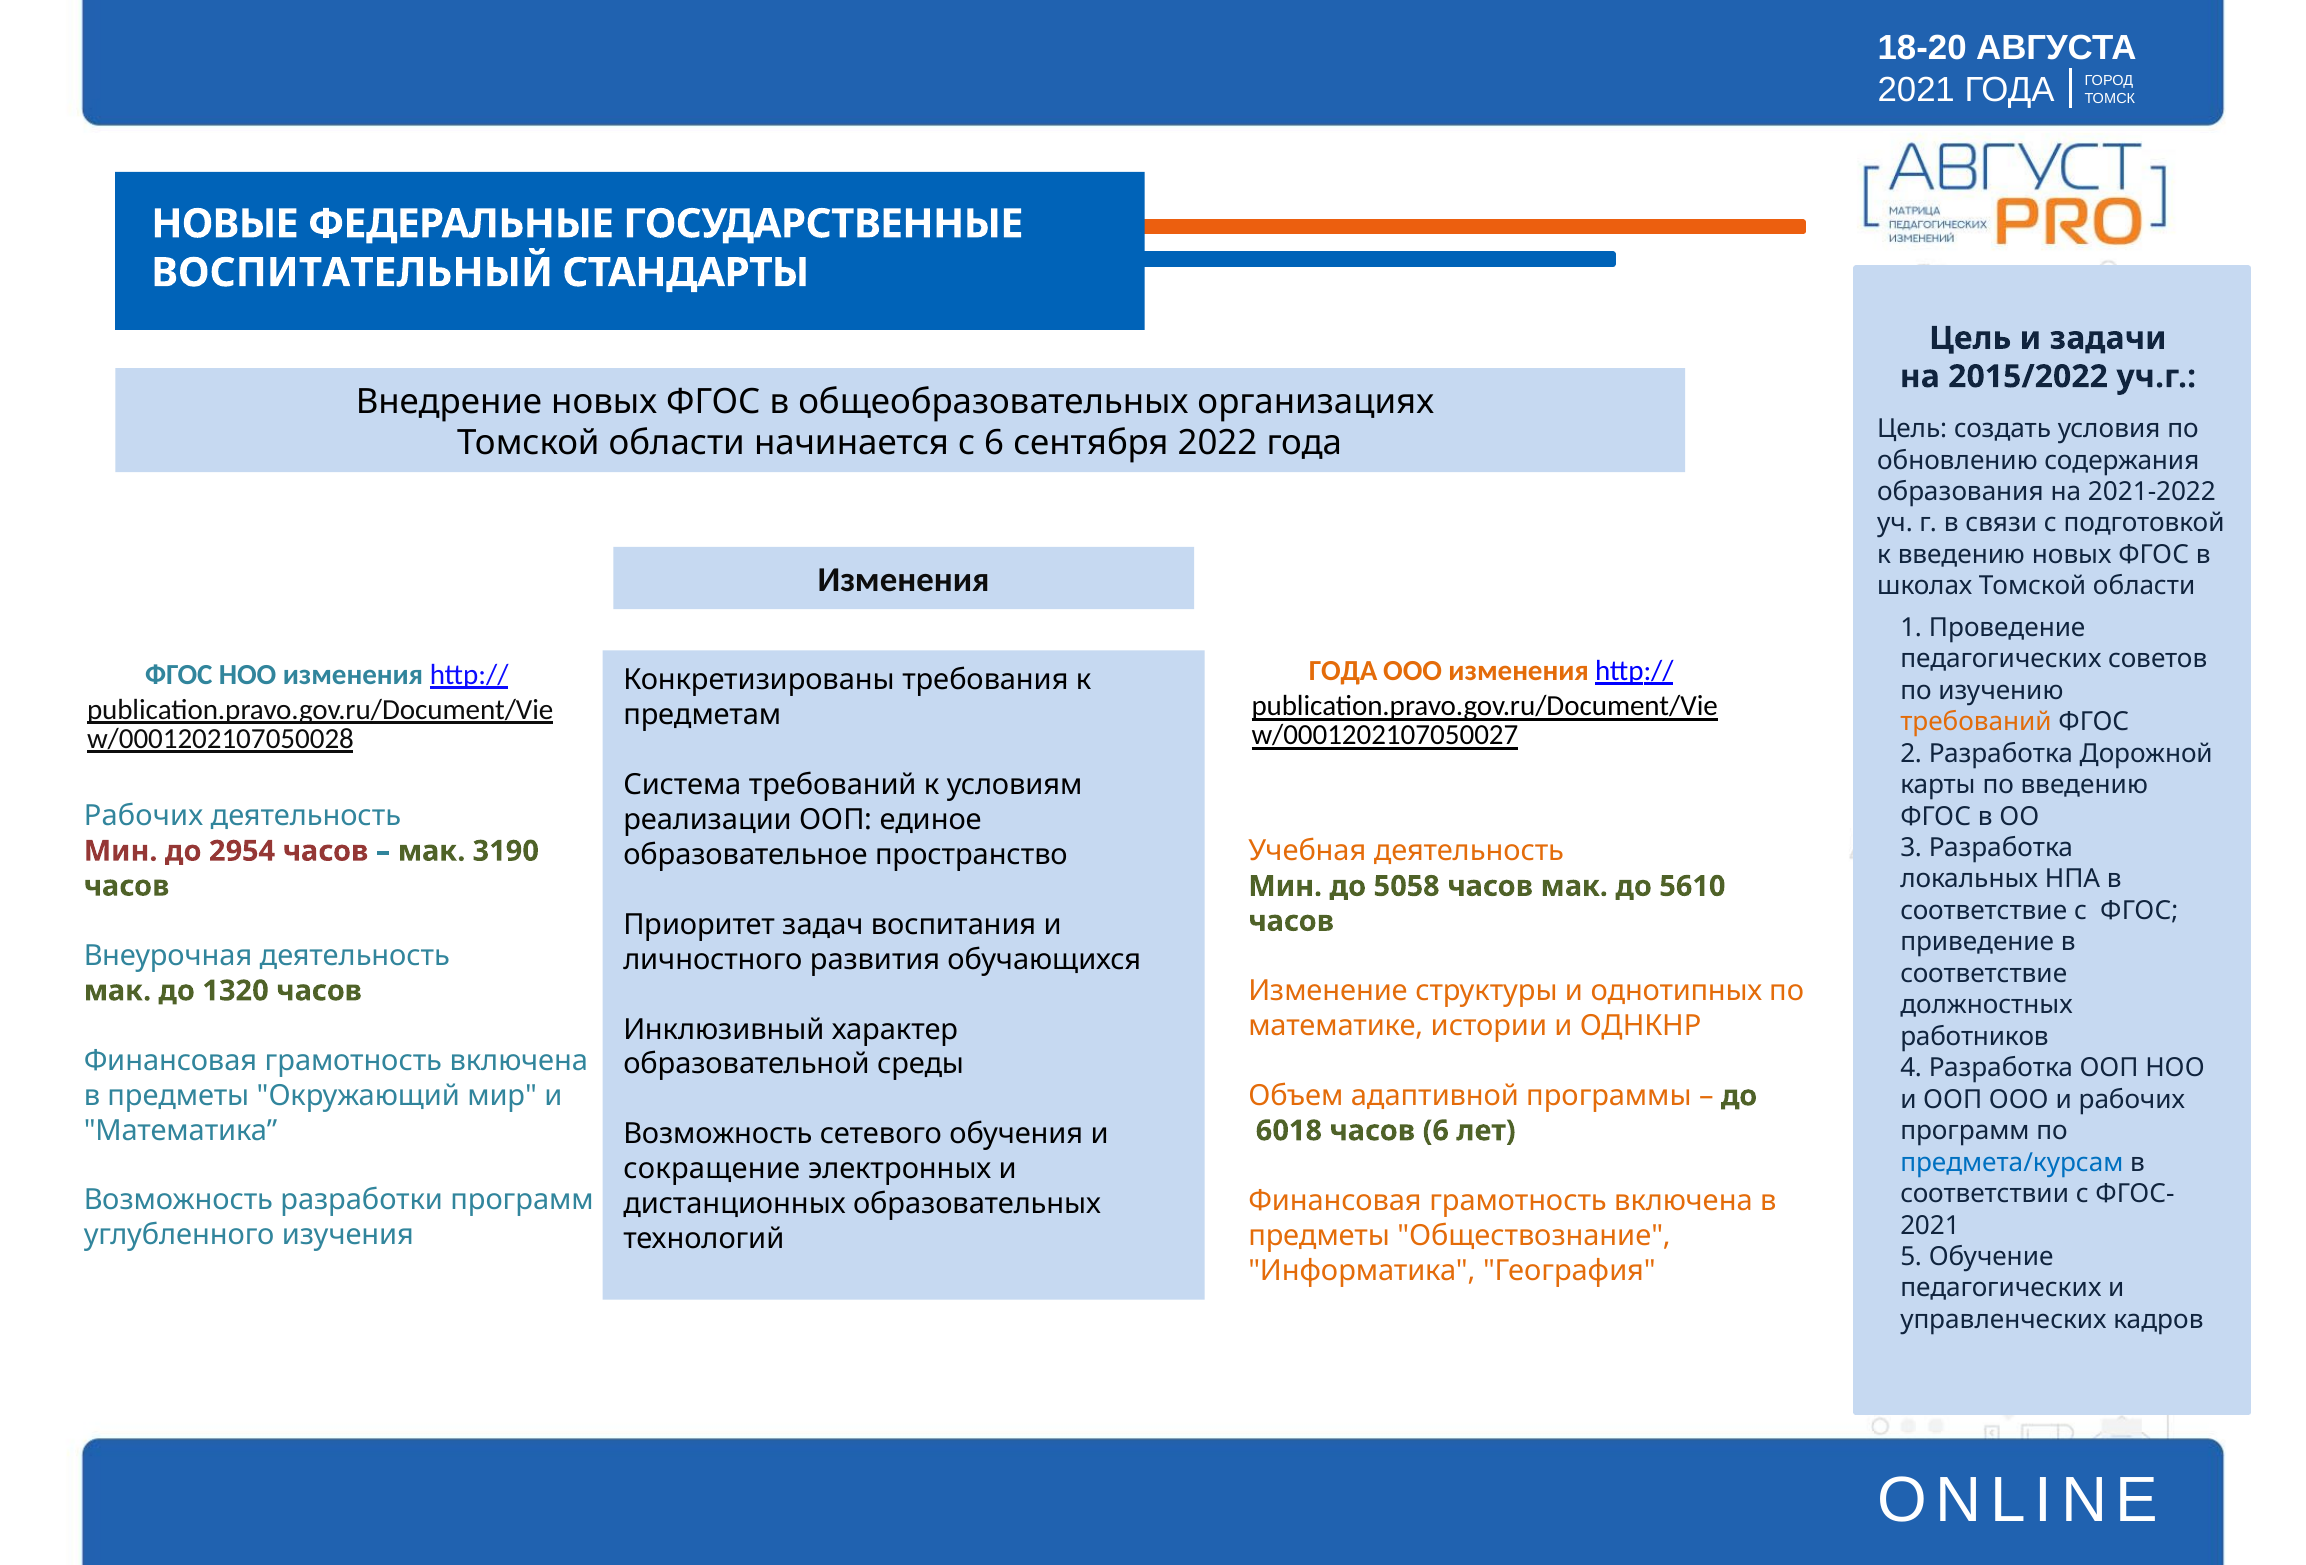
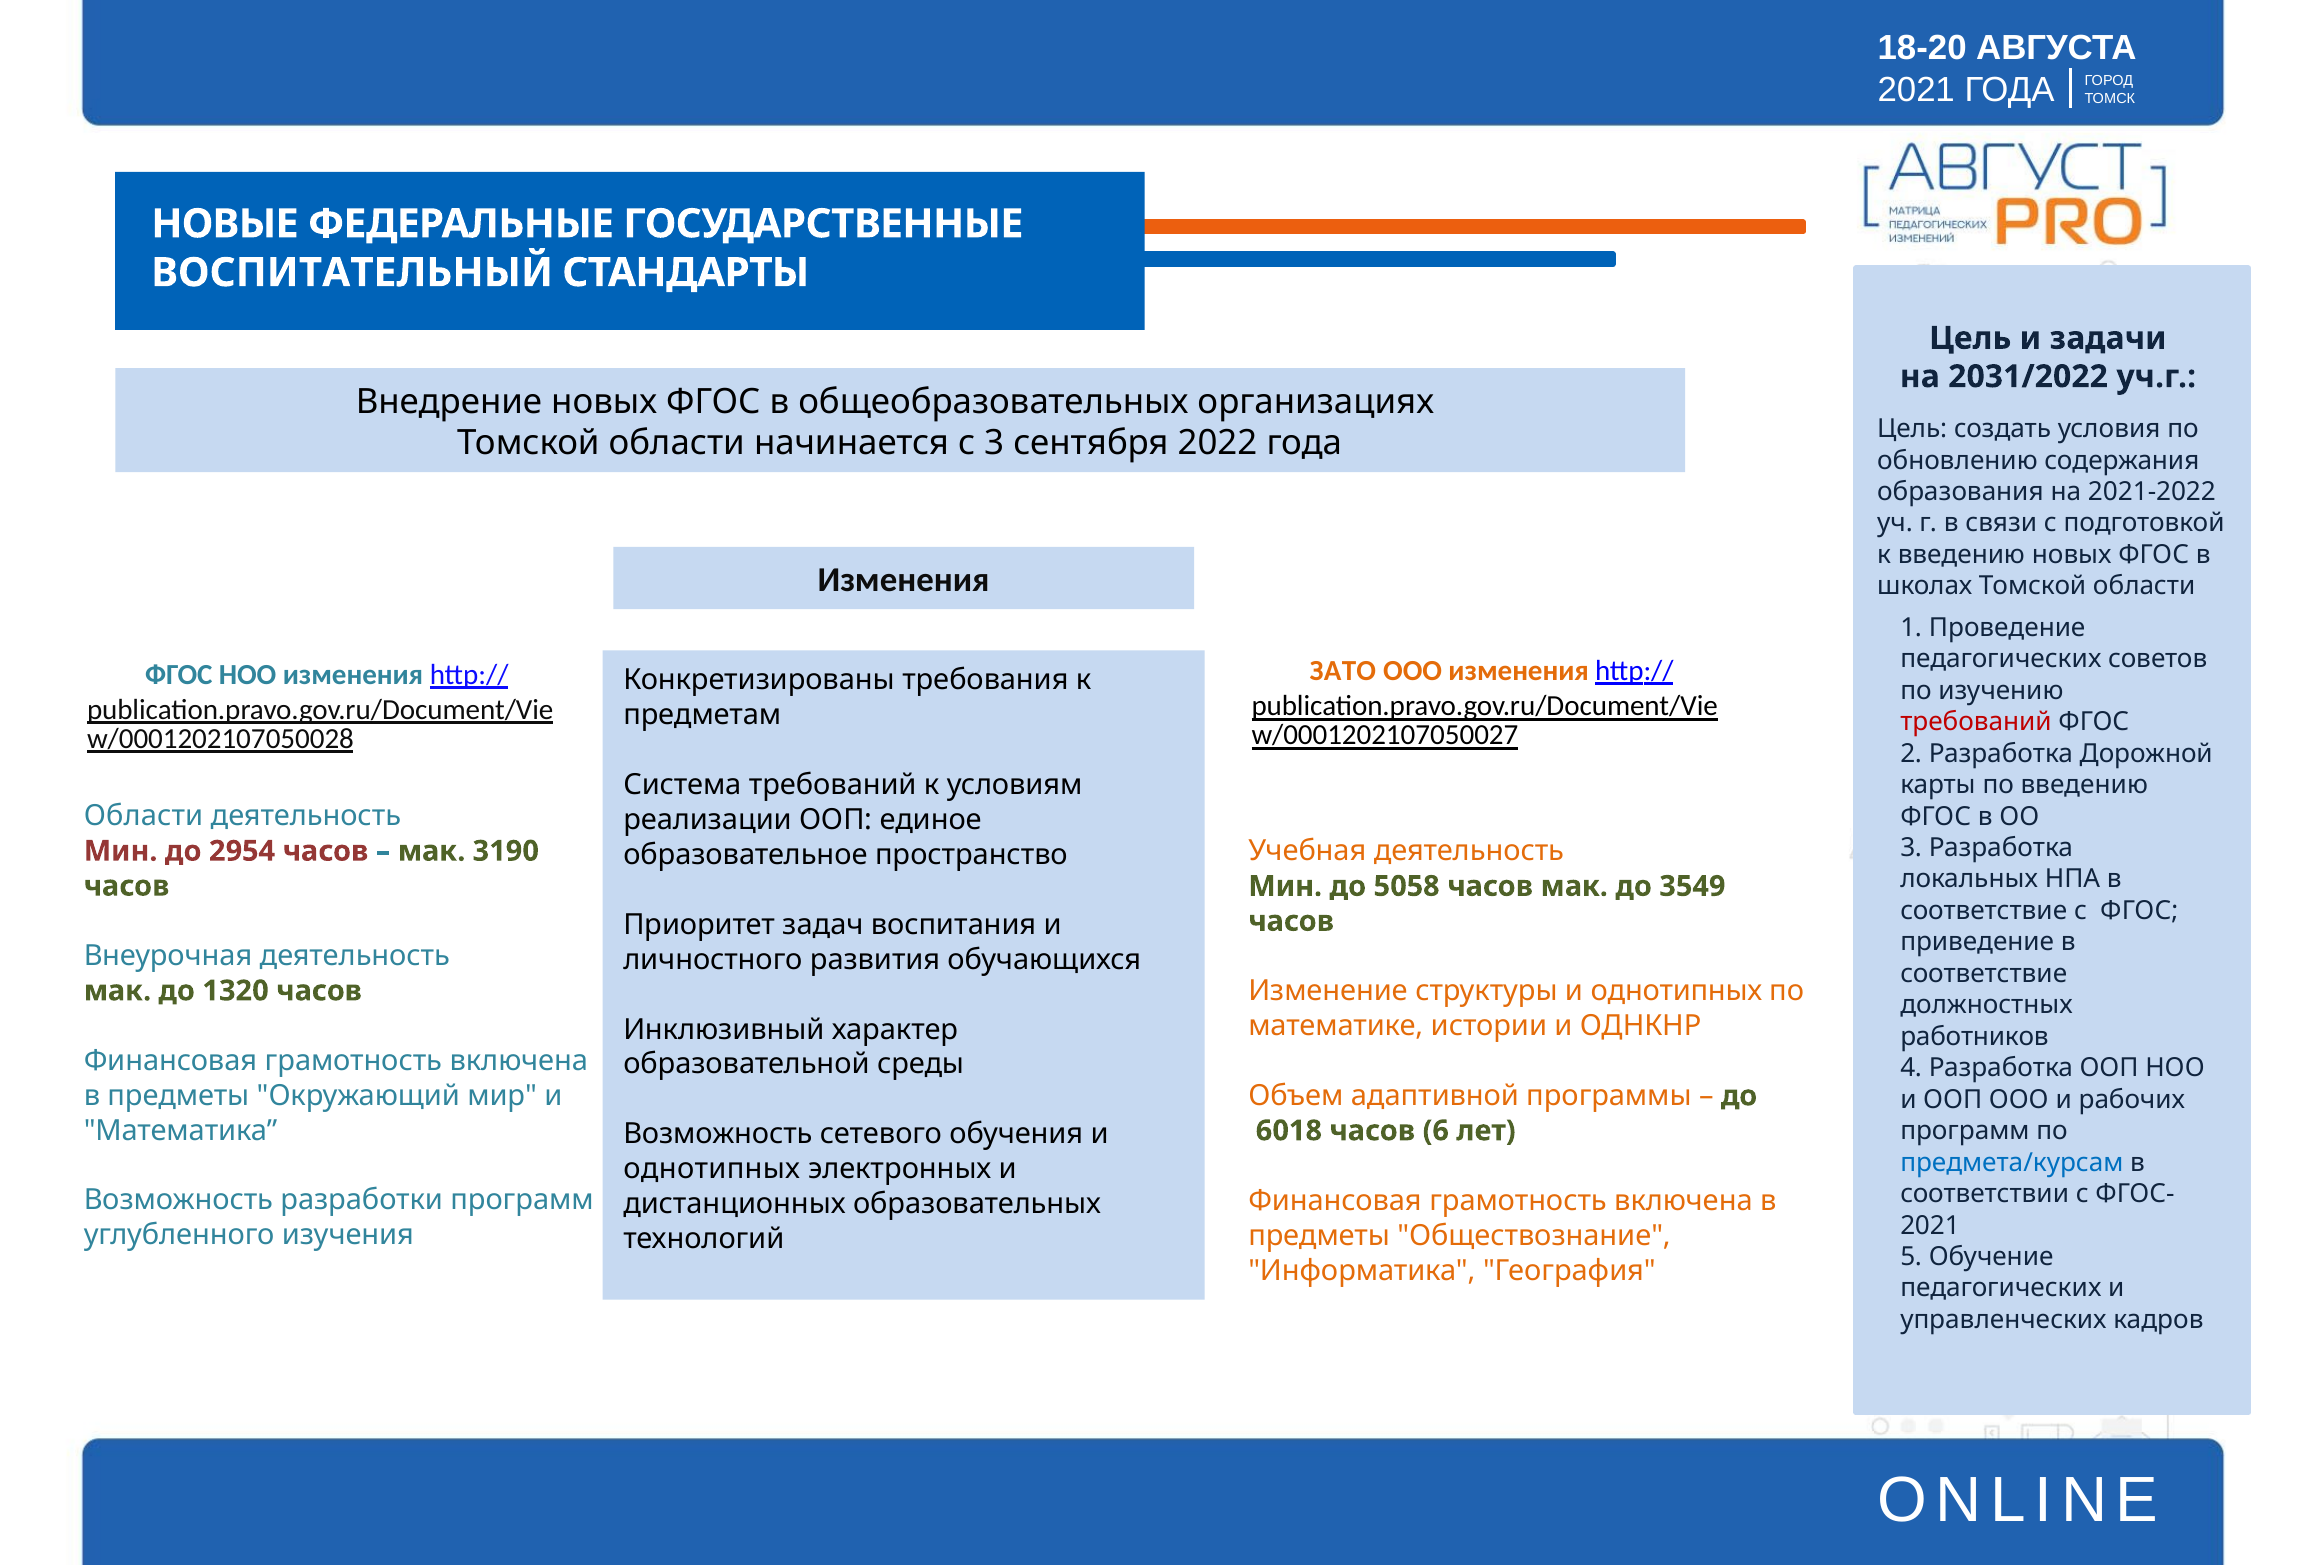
2015/2022: 2015/2022 -> 2031/2022
с 6: 6 -> 3
ГОДА at (1343, 671): ГОДА -> ЗАТО
требований at (1976, 722) colour: orange -> red
Рабочих at (144, 816): Рабочих -> Области
5610: 5610 -> 3549
сокращение at (712, 1169): сокращение -> однотипных
